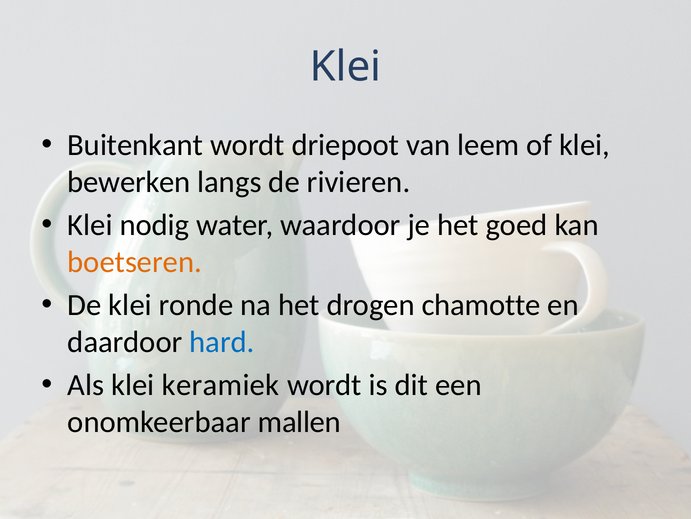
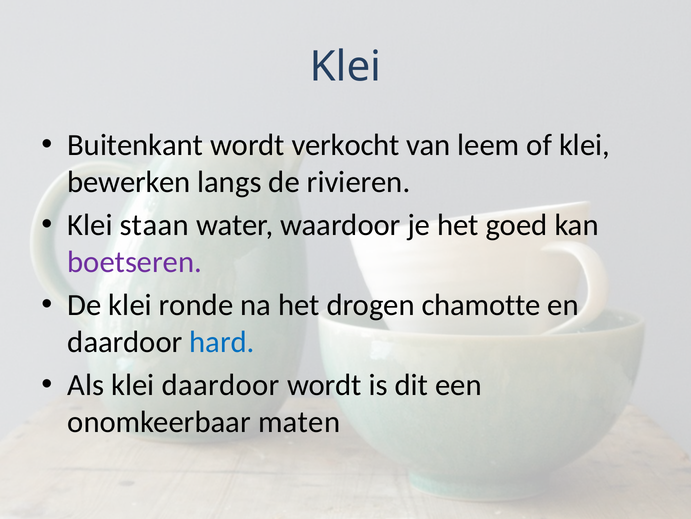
driepoot: driepoot -> verkocht
nodig: nodig -> staan
boetseren colour: orange -> purple
klei keramiek: keramiek -> daardoor
mallen: mallen -> maten
